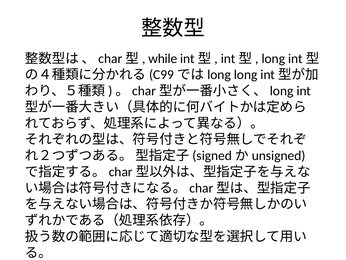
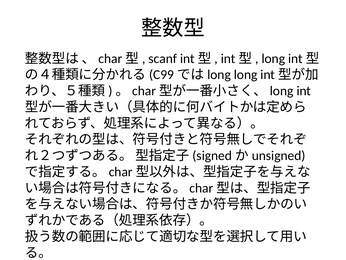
while: while -> scanf
